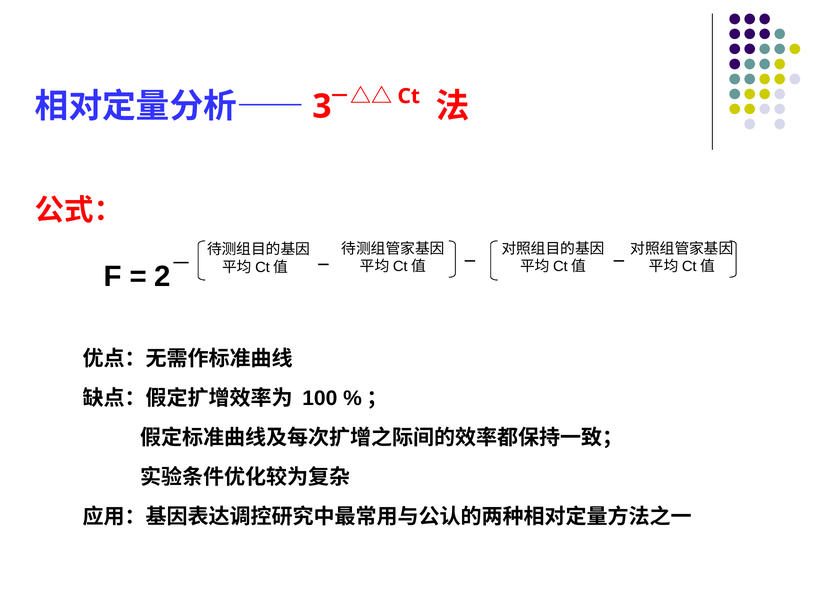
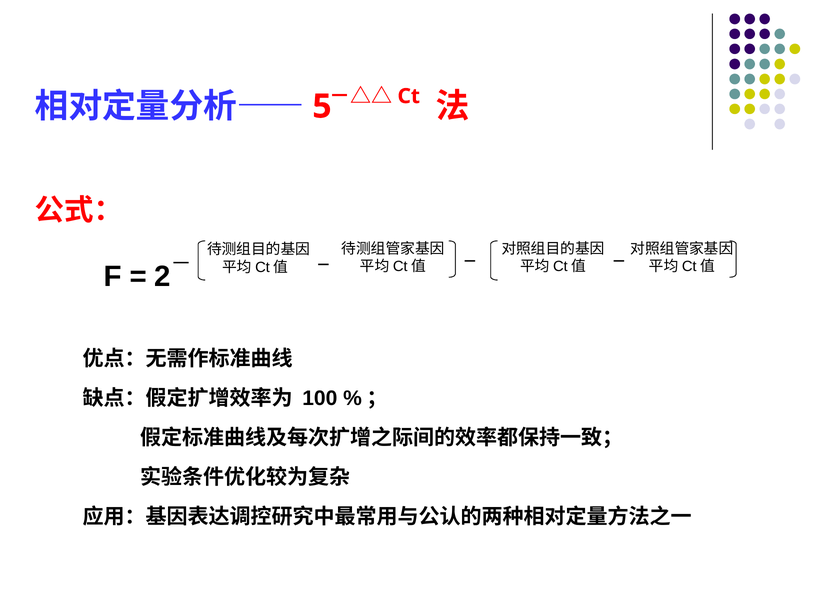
3: 3 -> 5
